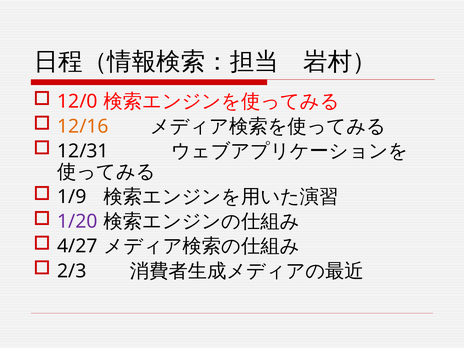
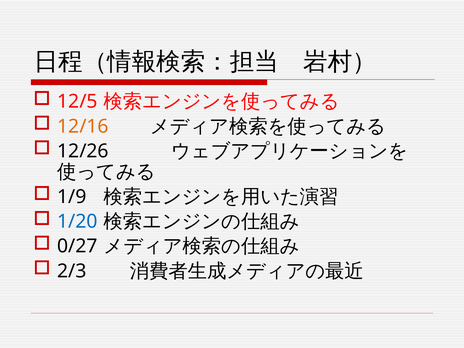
12/0: 12/0 -> 12/5
12/31: 12/31 -> 12/26
1/20 colour: purple -> blue
4/27: 4/27 -> 0/27
